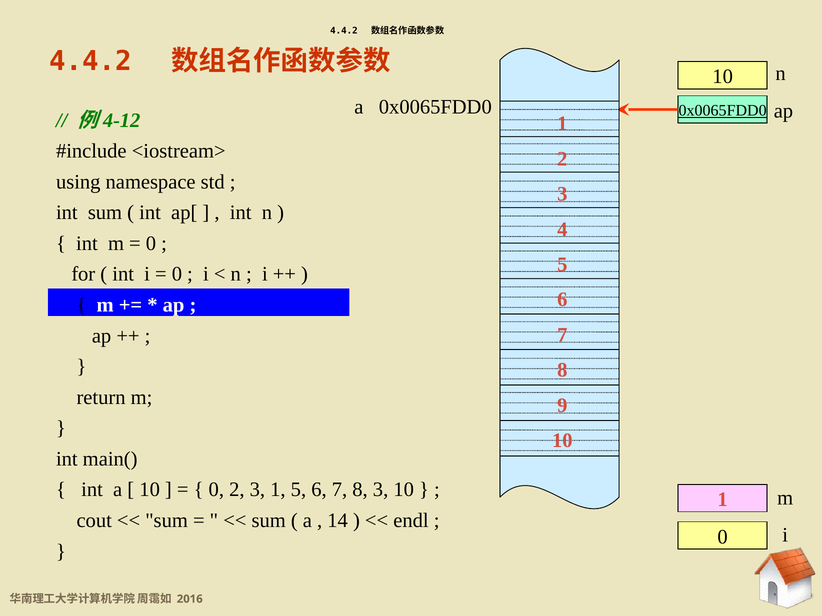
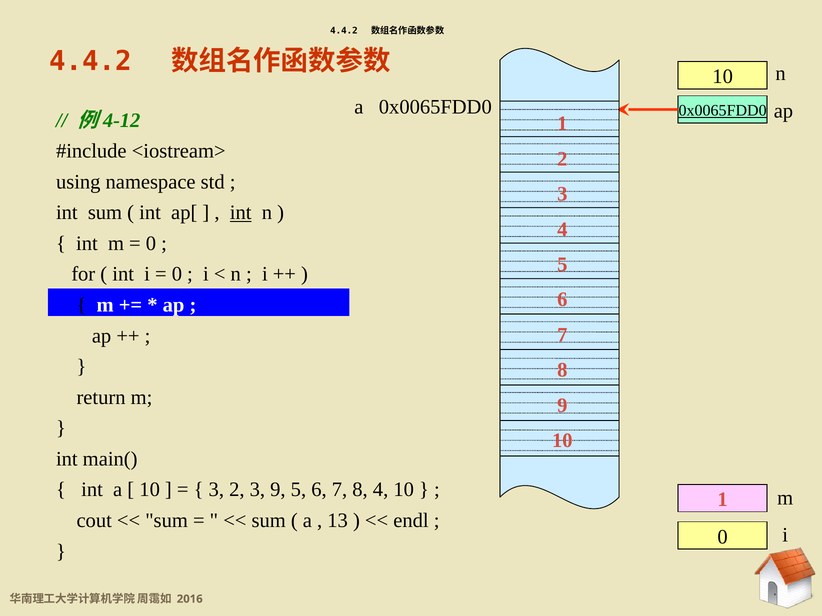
int at (241, 213) underline: none -> present
0 at (216, 490): 0 -> 3
3 1: 1 -> 9
8 3: 3 -> 4
14: 14 -> 13
